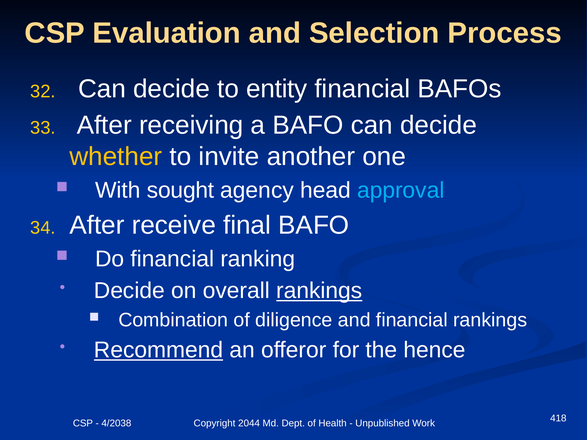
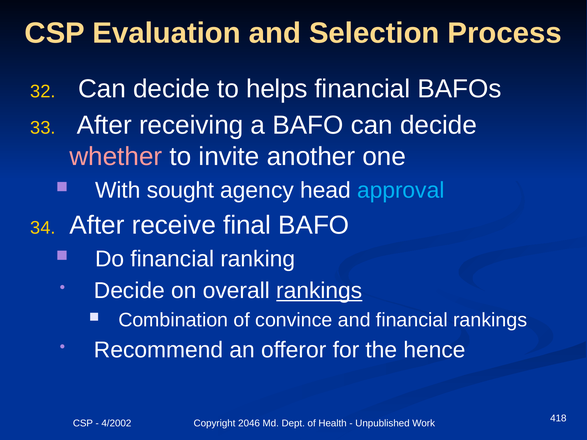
entity: entity -> helps
whether colour: yellow -> pink
diligence: diligence -> convince
Recommend underline: present -> none
4/2038: 4/2038 -> 4/2002
2044: 2044 -> 2046
